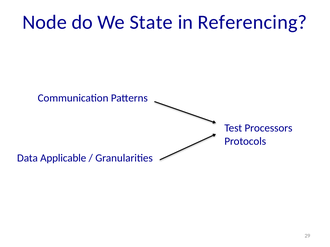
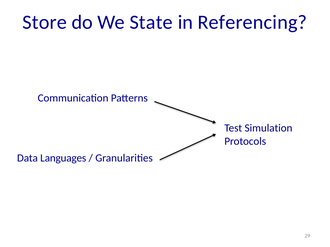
Node: Node -> Store
Processors: Processors -> Simulation
Applicable: Applicable -> Languages
